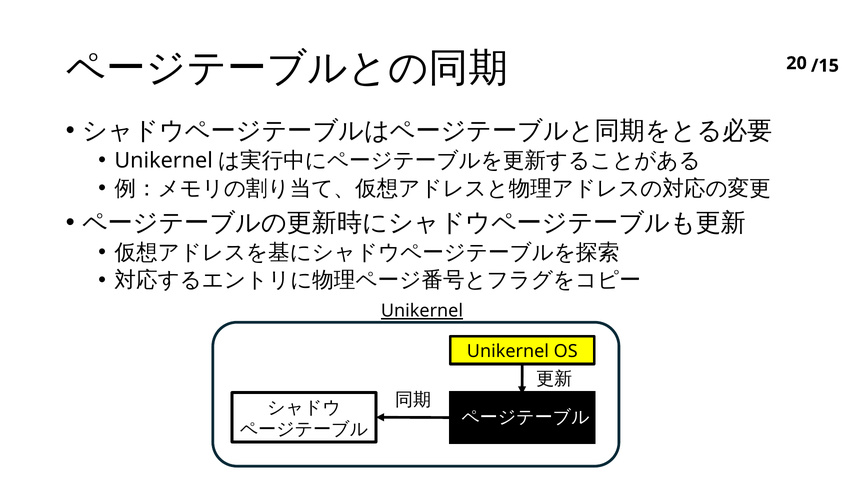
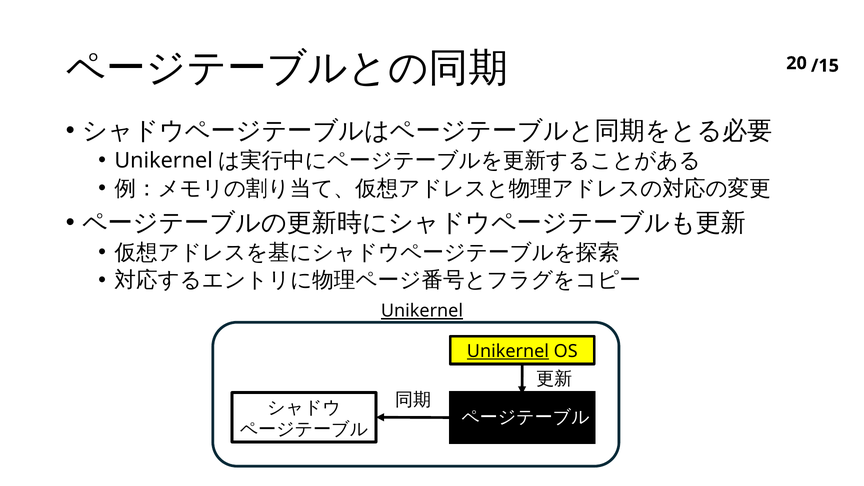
Unikernel at (508, 351) underline: none -> present
